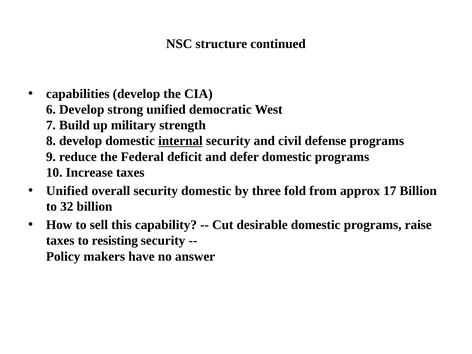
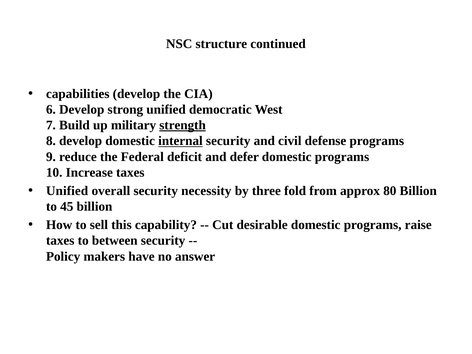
strength underline: none -> present
security domestic: domestic -> necessity
17: 17 -> 80
32: 32 -> 45
resisting: resisting -> between
